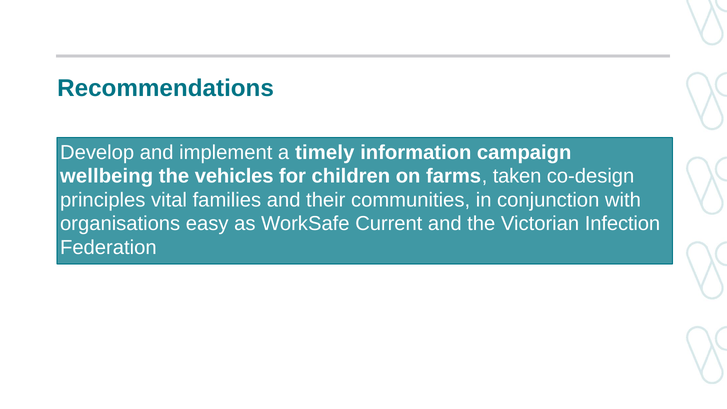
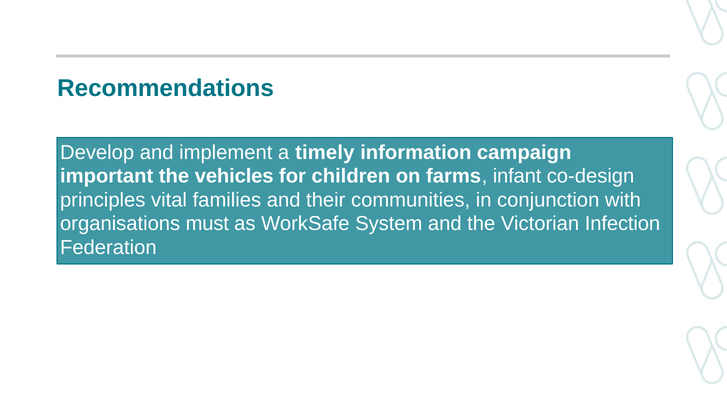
wellbeing: wellbeing -> important
taken: taken -> infant
easy: easy -> must
Current: Current -> System
